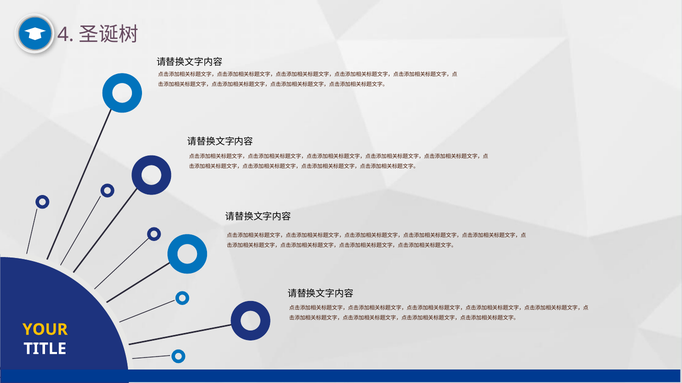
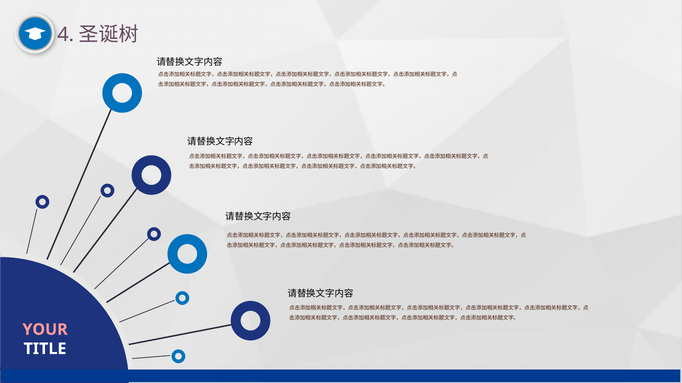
YOUR colour: yellow -> pink
